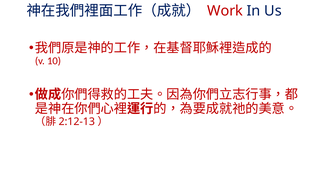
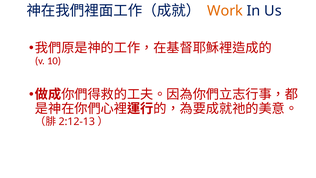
Work colour: red -> orange
